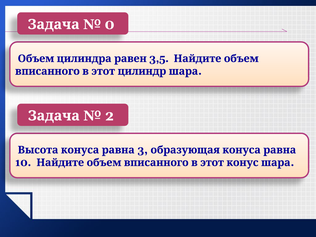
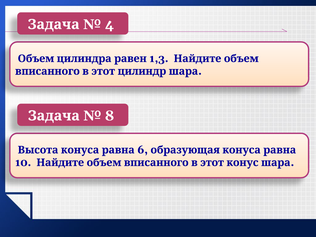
0: 0 -> 4
3,5: 3,5 -> 1,3
2: 2 -> 8
3: 3 -> 6
